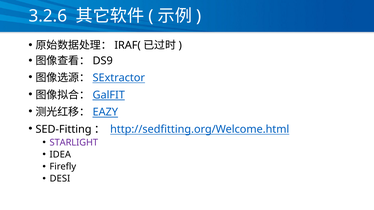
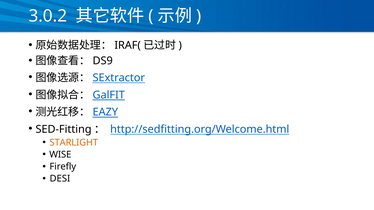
3.2.6: 3.2.6 -> 3.0.2
STARLIGHT colour: purple -> orange
IDEA: IDEA -> WISE
